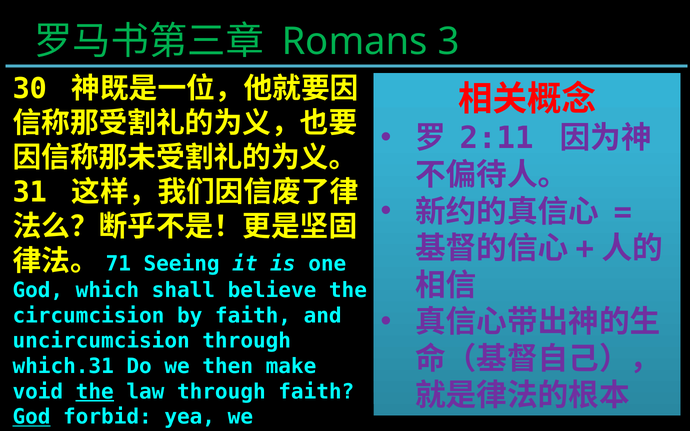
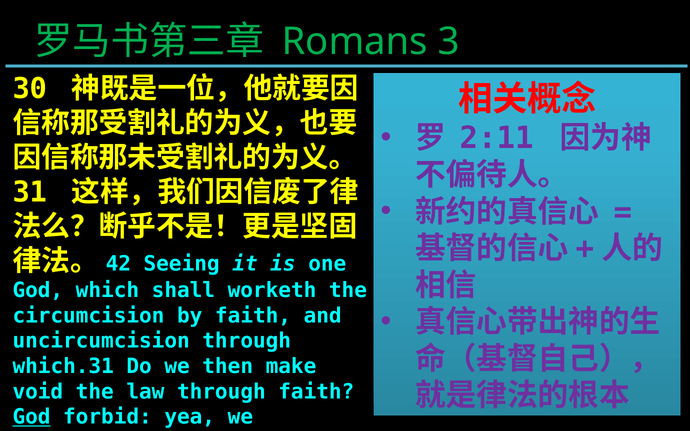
71: 71 -> 42
believe: believe -> worketh
the at (95, 392) underline: present -> none
